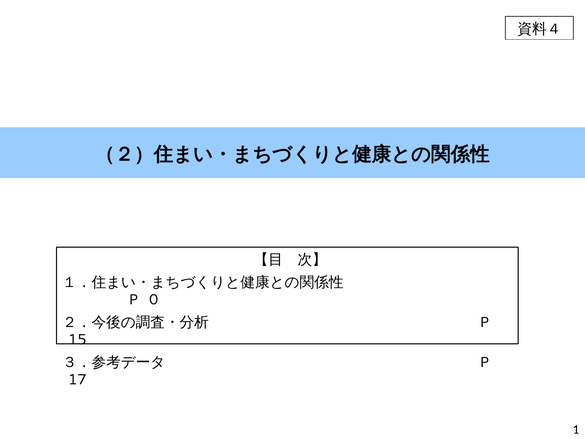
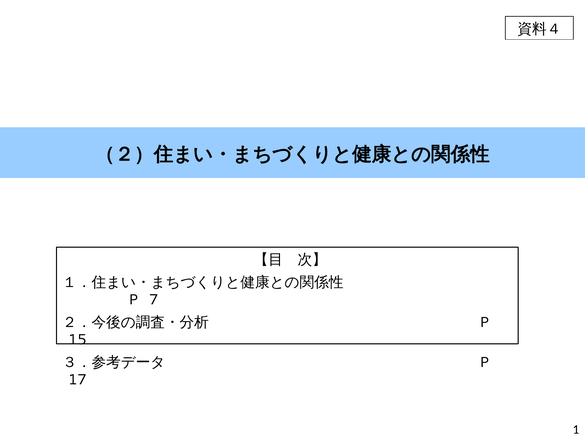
0: 0 -> 7
